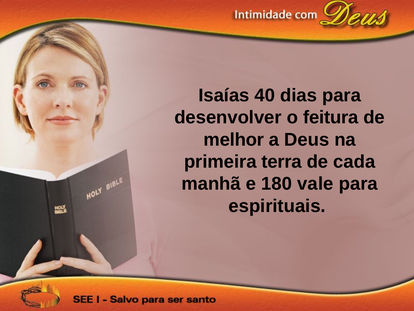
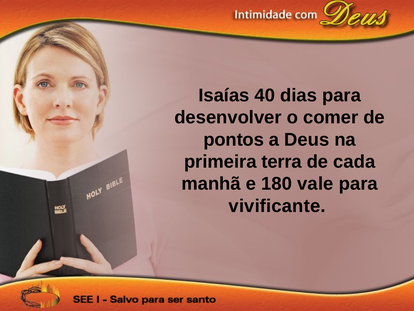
feitura: feitura -> comer
melhor: melhor -> pontos
espirituais: espirituais -> vivificante
